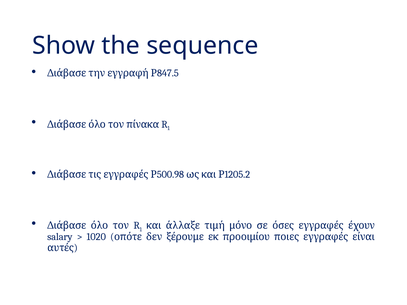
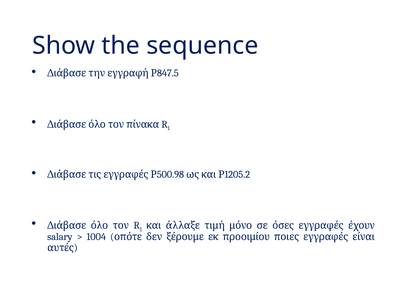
1020: 1020 -> 1004
